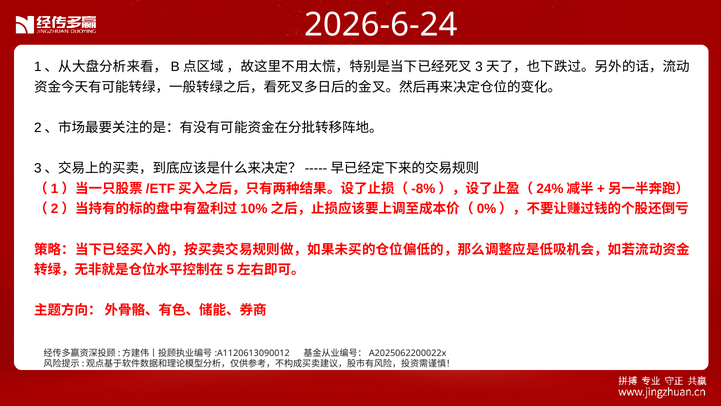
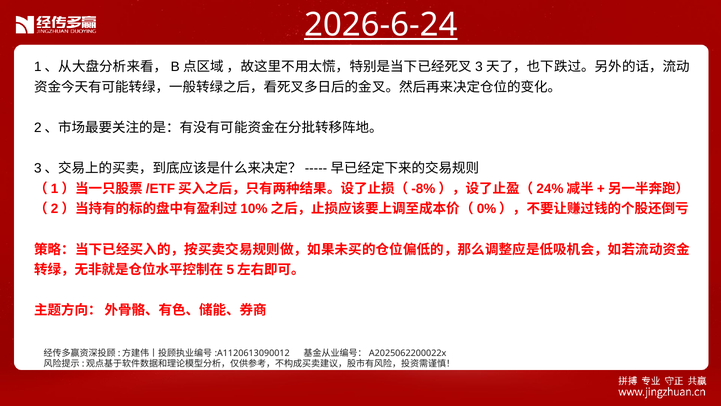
2026-6-24 underline: none -> present
